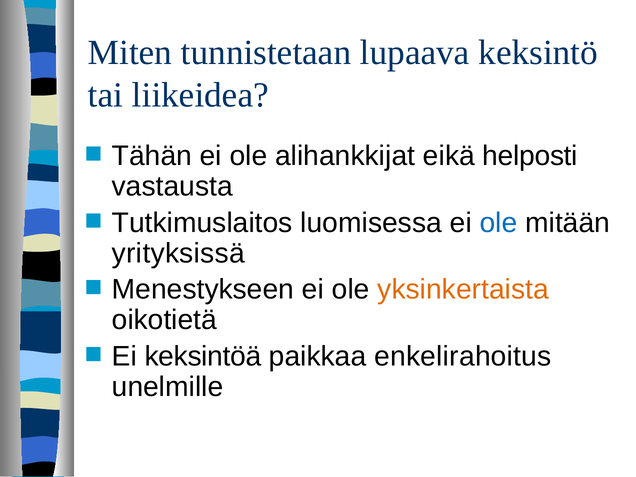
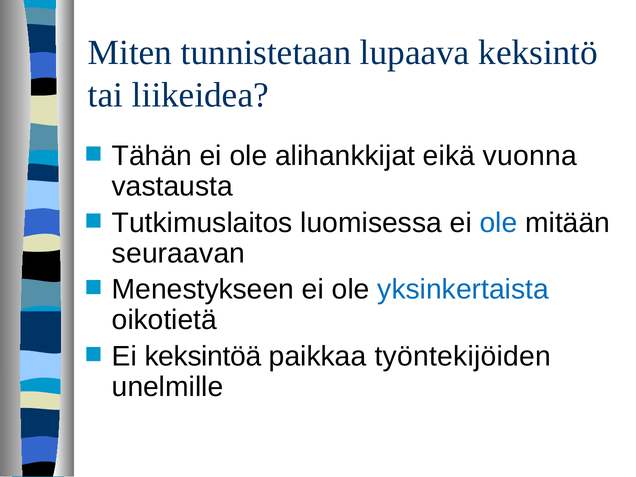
helposti: helposti -> vuonna
yrityksissä: yrityksissä -> seuraavan
yksinkertaista colour: orange -> blue
enkelirahoitus: enkelirahoitus -> työntekijöiden
